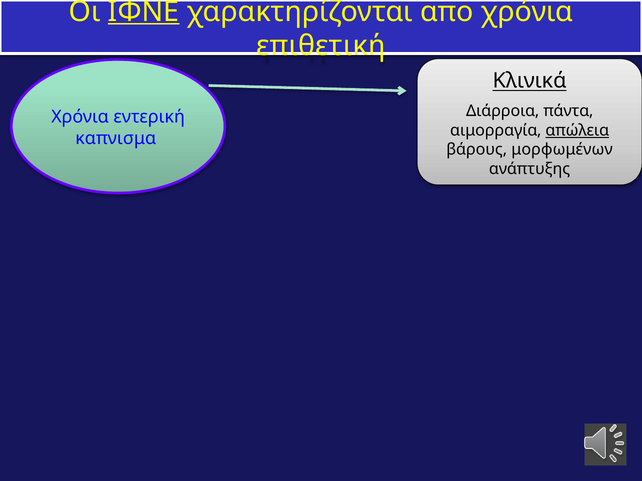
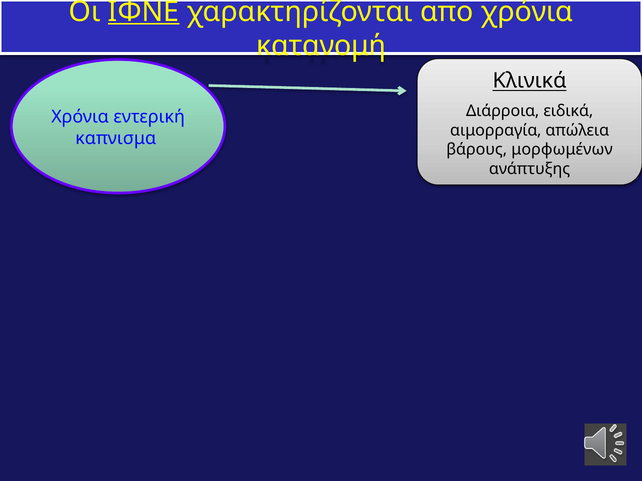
επιθετική: επιθετική -> κατανομή
πάντα: πάντα -> ειδικά
απώλεια underline: present -> none
